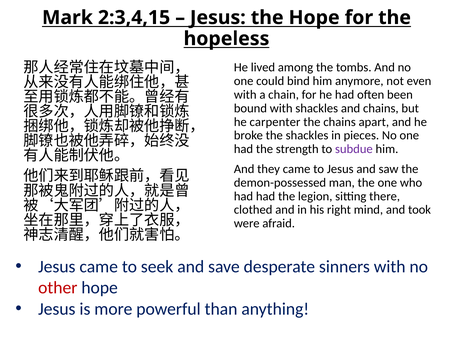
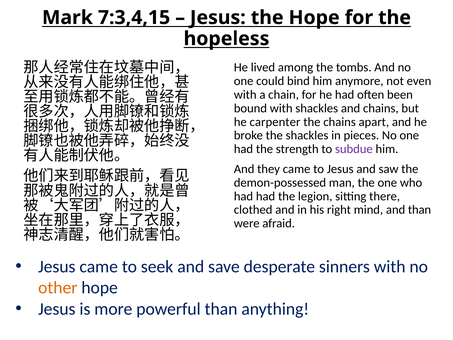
2:3,4,15: 2:3,4,15 -> 7:3,4,15
and took: took -> than
other colour: red -> orange
